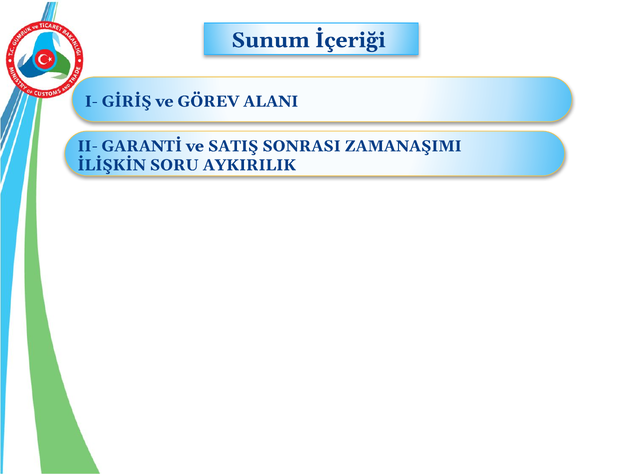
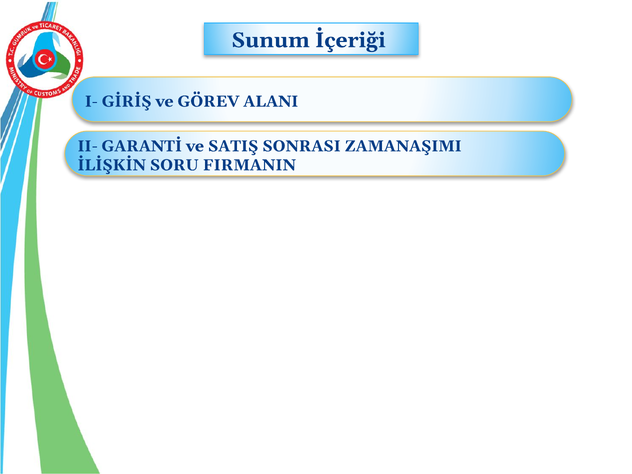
AYKIRILIK: AYKIRILIK -> FIRMANIN
